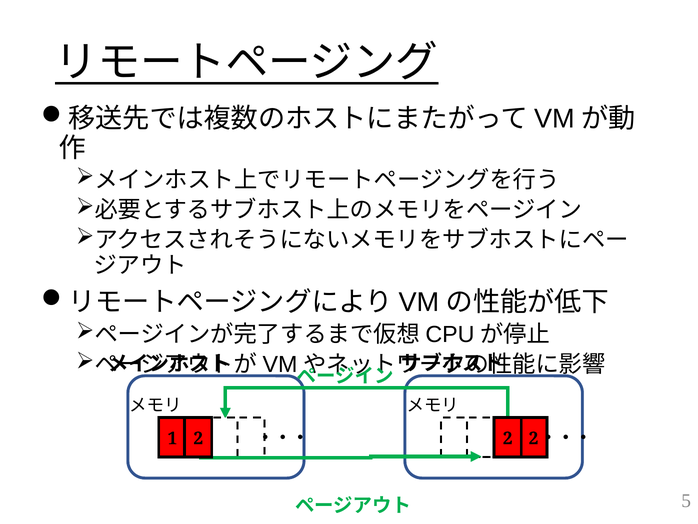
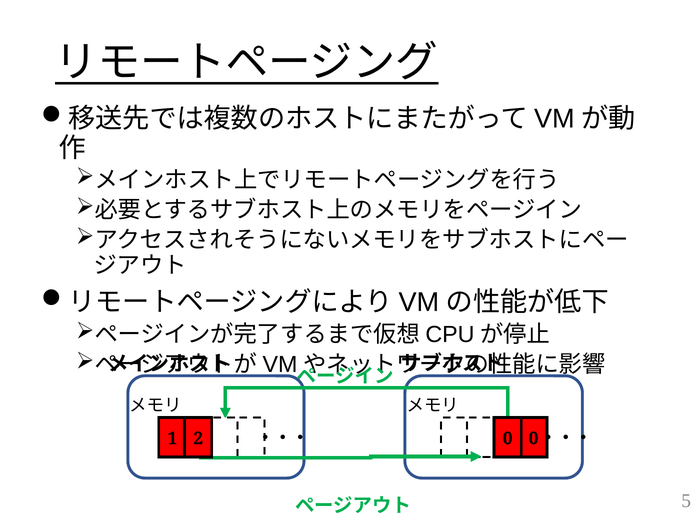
2 at (508, 438): 2 -> 0
1 2: 2 -> 0
